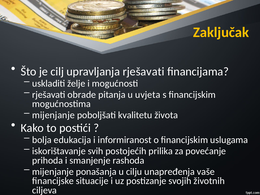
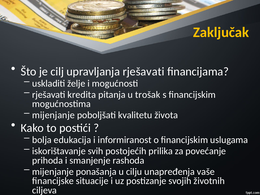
obrade: obrade -> kredita
uvjeta: uvjeta -> trošak
